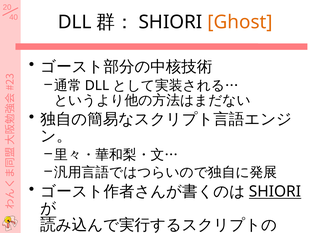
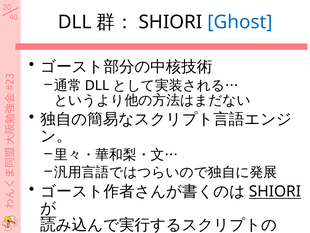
Ghost colour: orange -> blue
